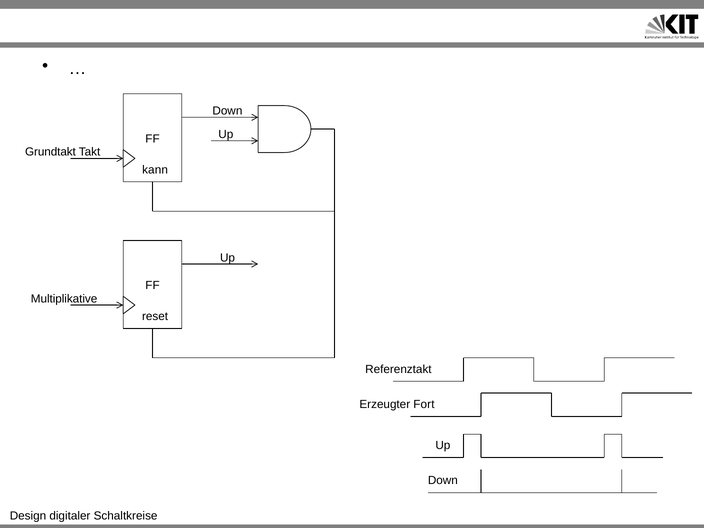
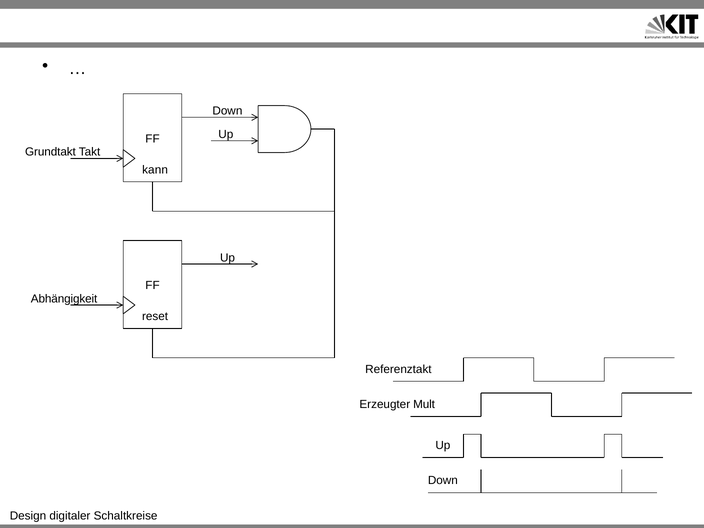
Multiplikative: Multiplikative -> Abhängigkeit
Fort: Fort -> Mult
